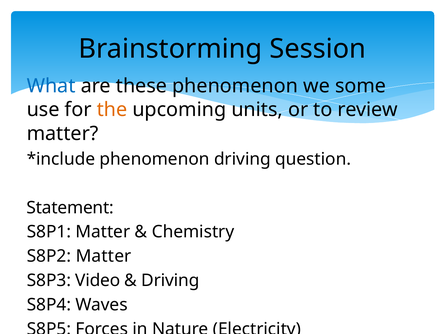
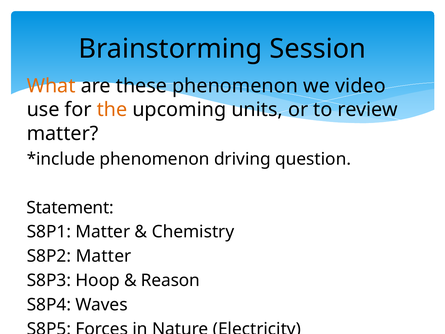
What colour: blue -> orange
some: some -> video
Video: Video -> Hoop
Driving at (170, 280): Driving -> Reason
